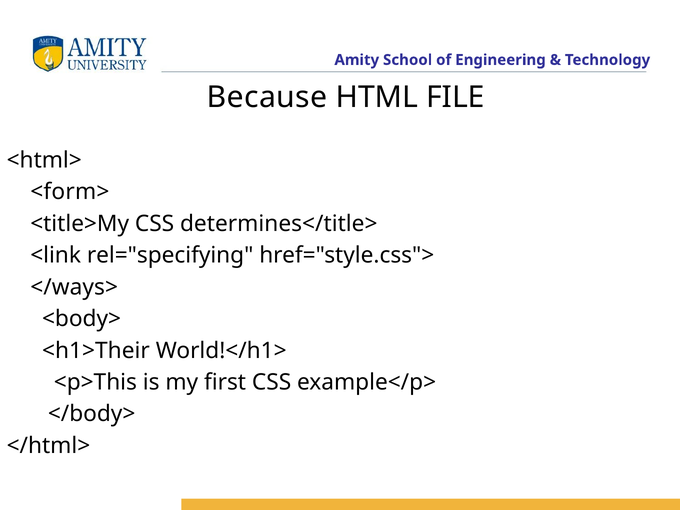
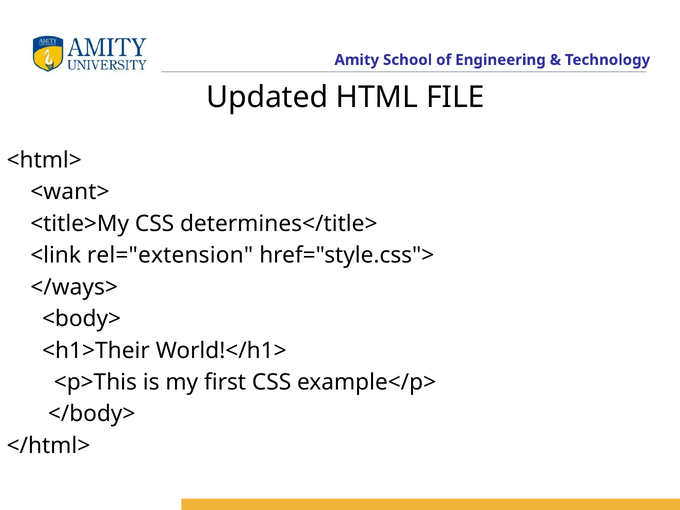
Because: Because -> Updated
<form>: <form> -> <want>
rel="specifying: rel="specifying -> rel="extension
